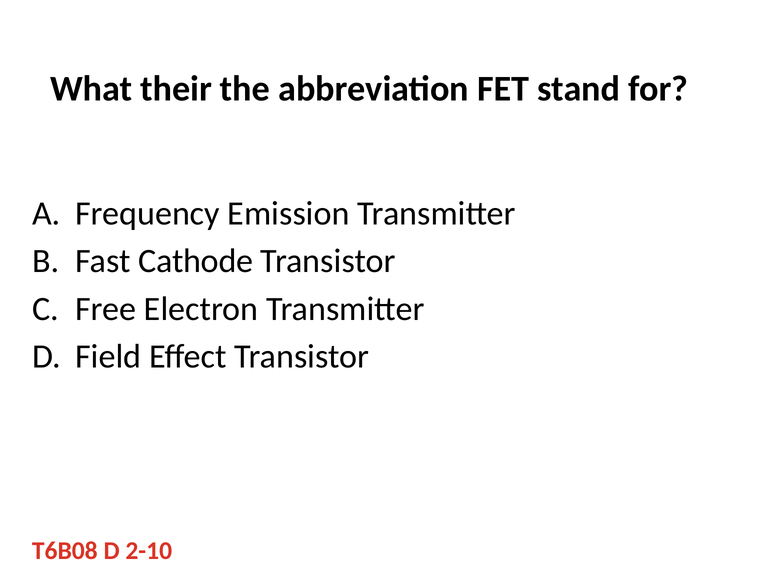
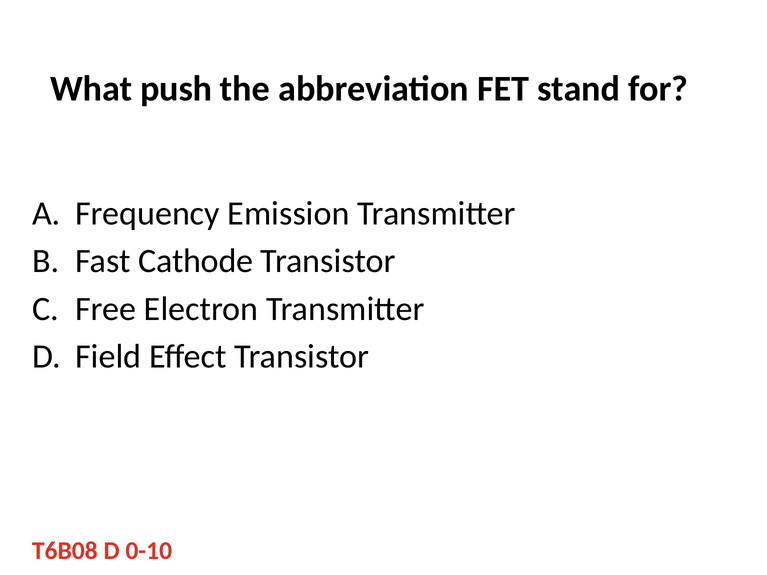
their: their -> push
2-10: 2-10 -> 0-10
